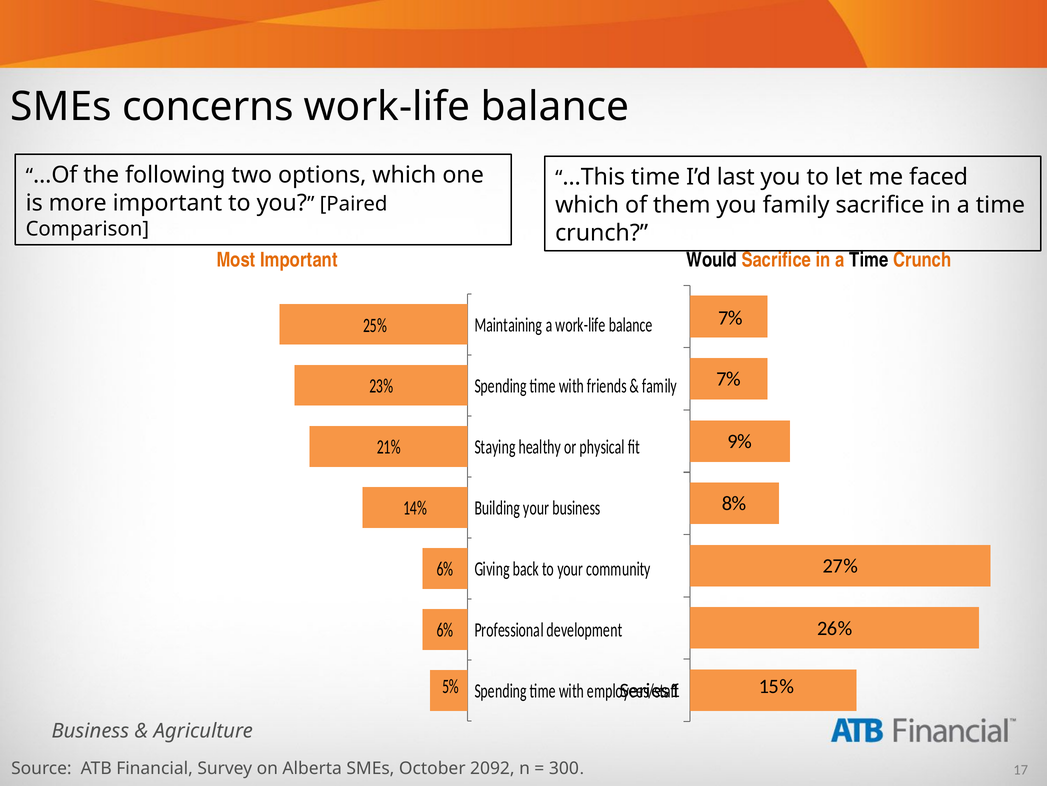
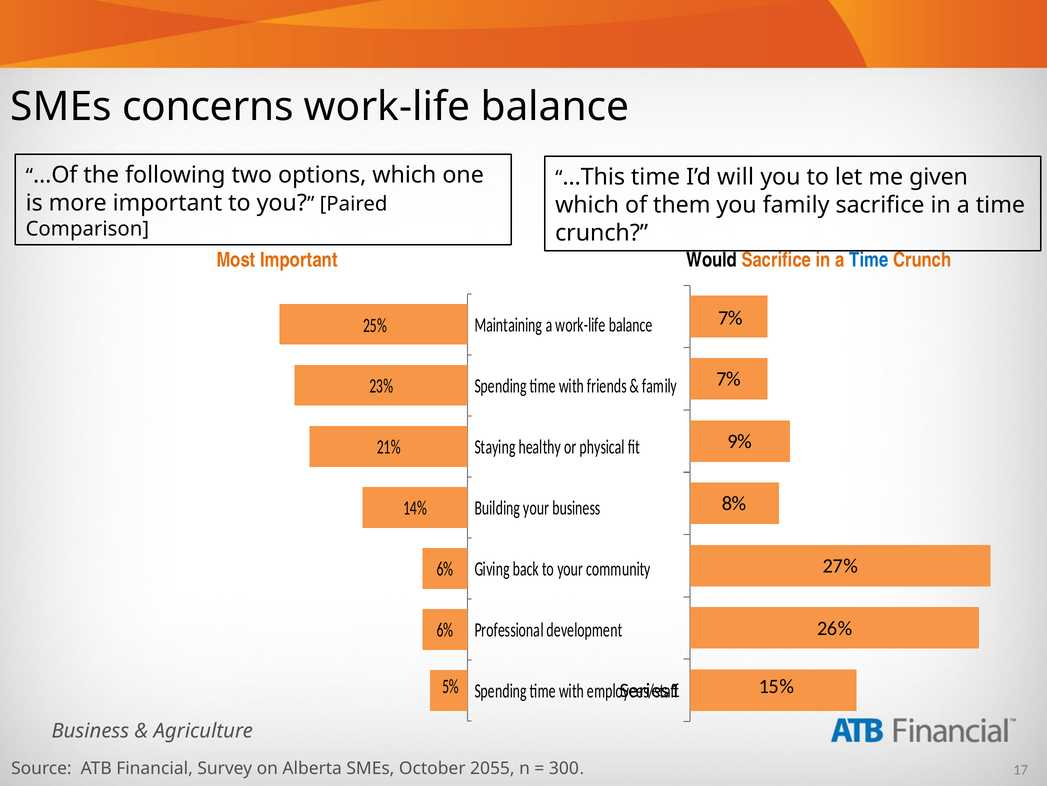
last: last -> will
faced: faced -> given
Time at (869, 260) colour: black -> blue
2092: 2092 -> 2055
